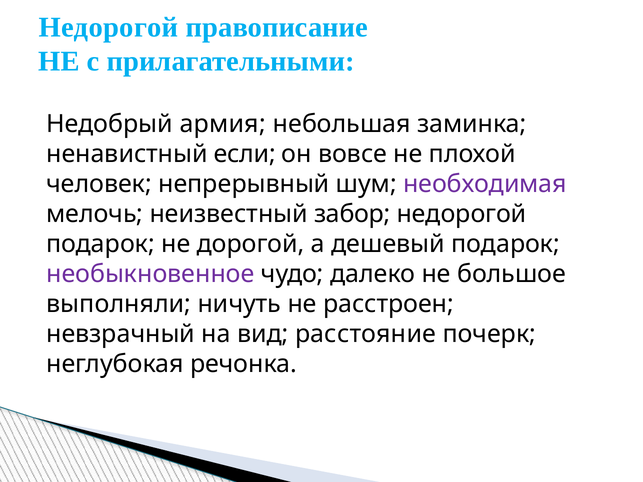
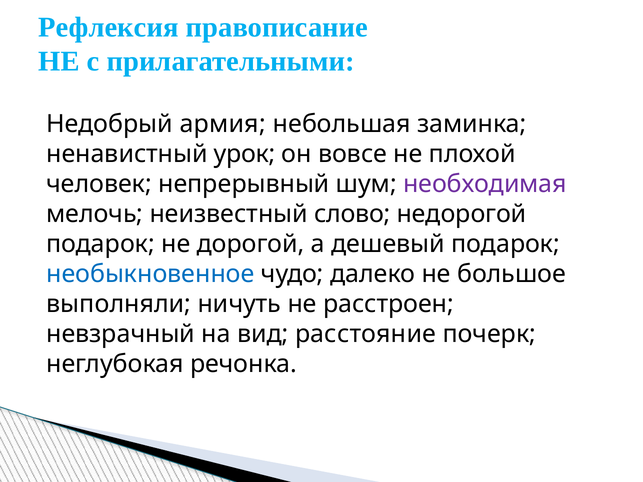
Недорогой at (108, 27): Недорогой -> Рефлексия
если: если -> урок
забор: забор -> слово
необыкновенное colour: purple -> blue
